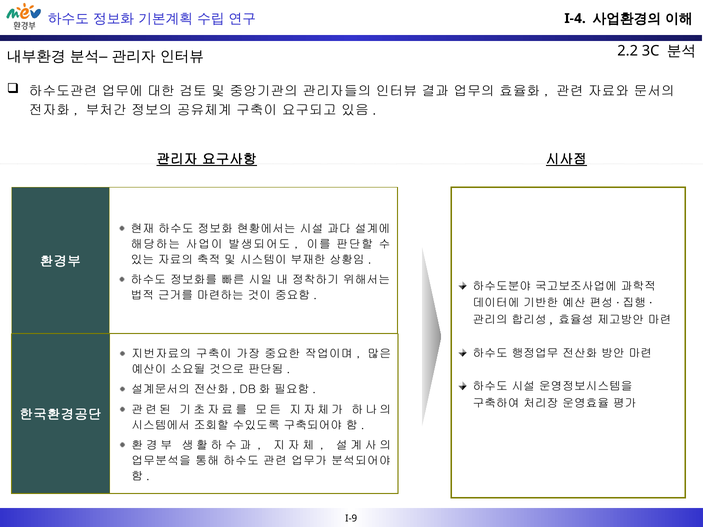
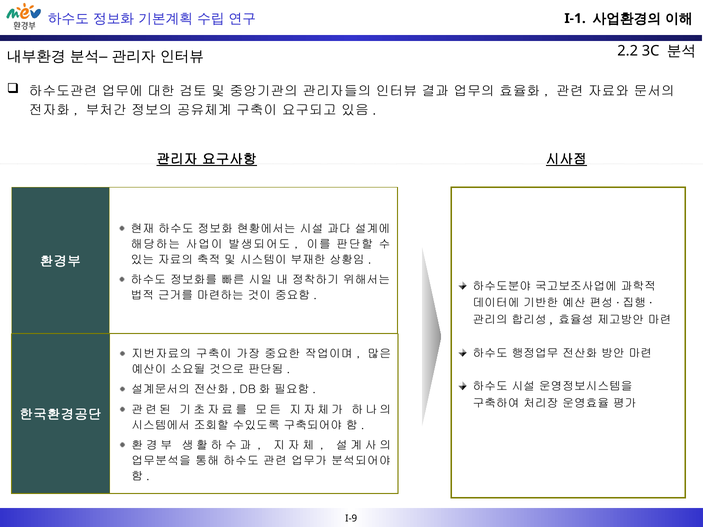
I-4: I-4 -> I-1
